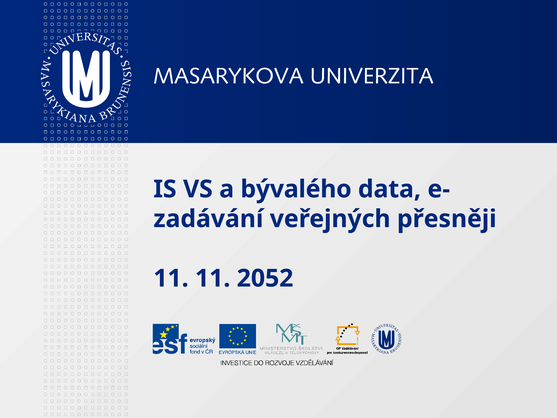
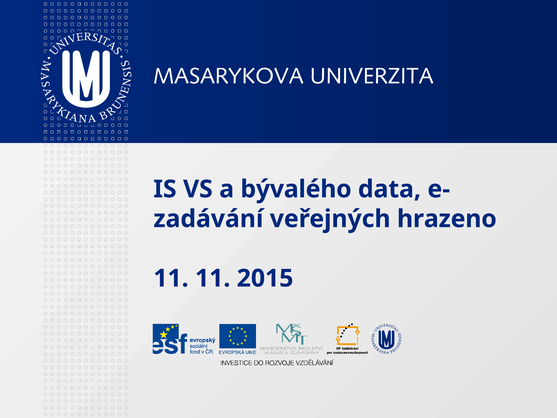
přesněji: přesněji -> hrazeno
2052: 2052 -> 2015
